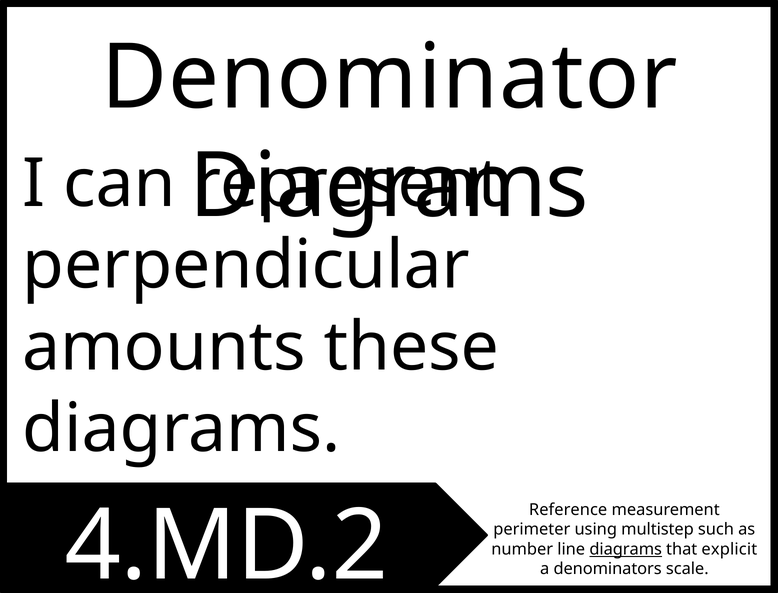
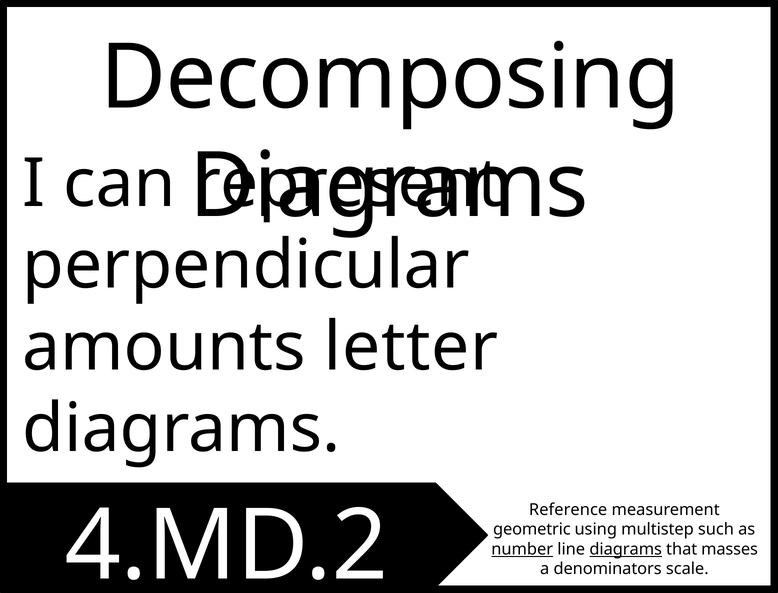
Denominator: Denominator -> Decomposing
these: these -> letter
perimeter: perimeter -> geometric
number underline: none -> present
explicit: explicit -> masses
